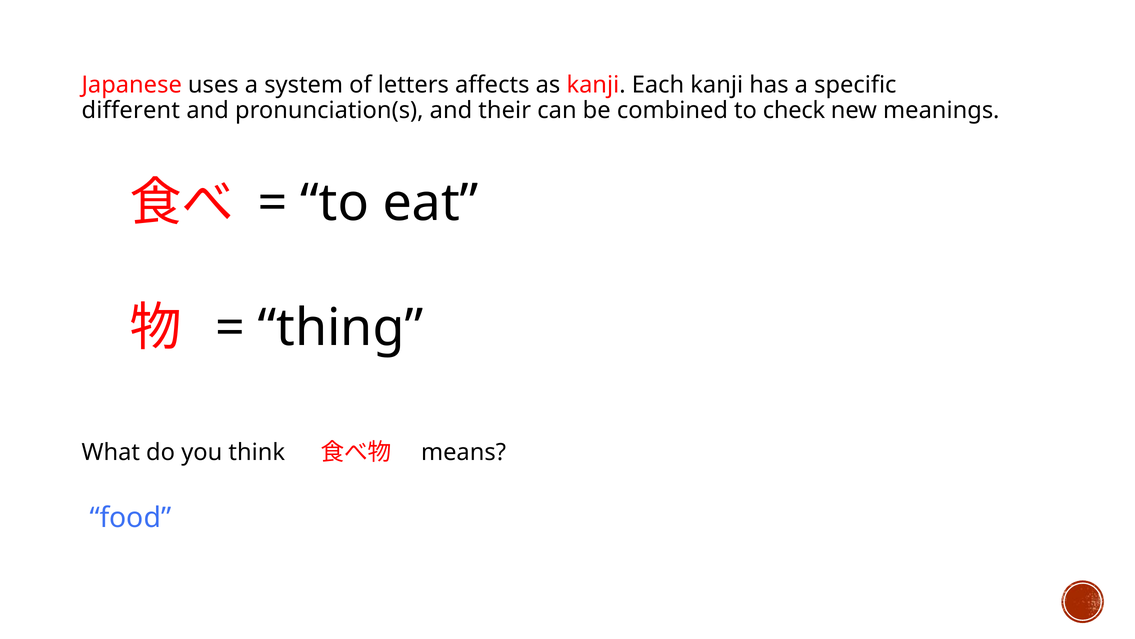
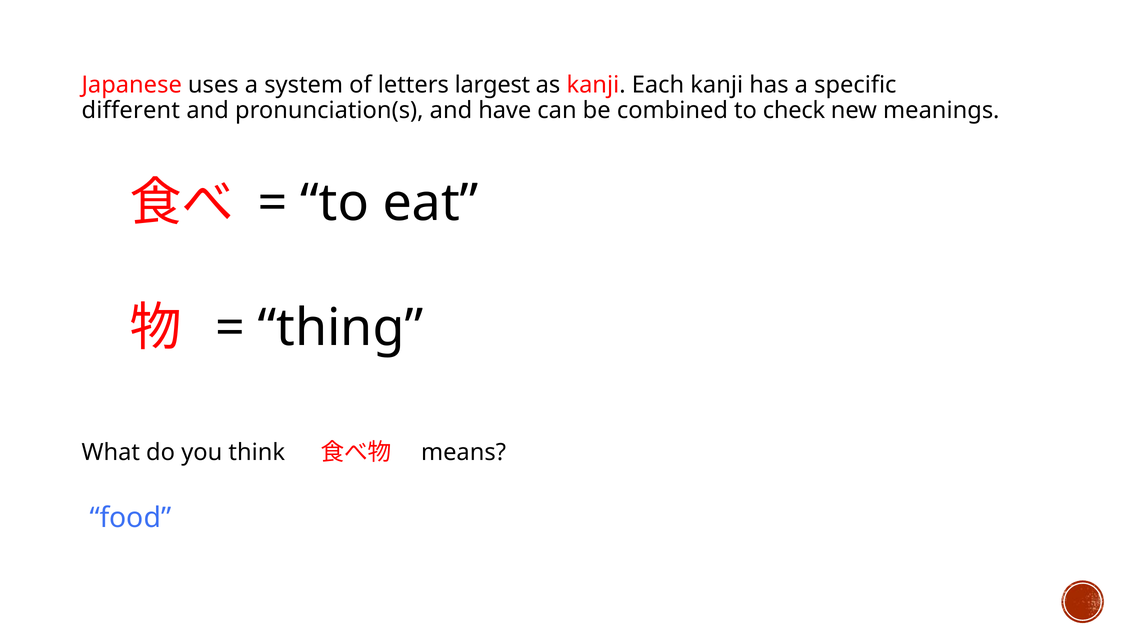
affects: affects -> largest
their: their -> have
